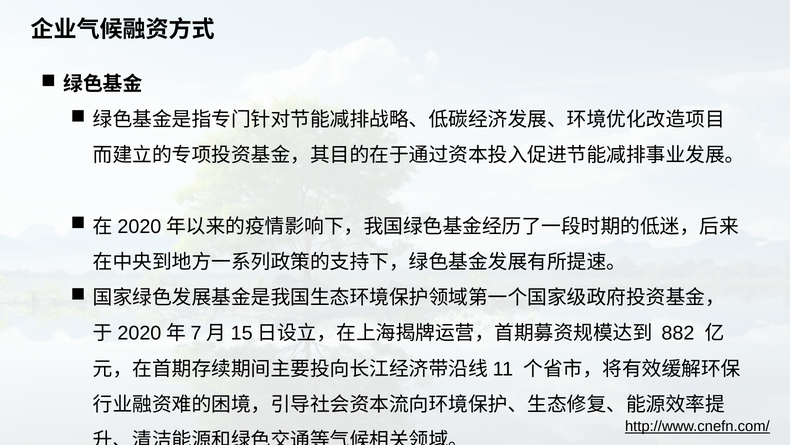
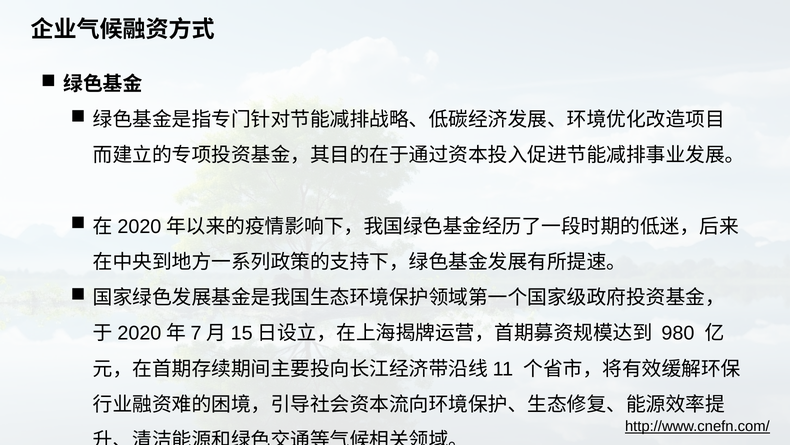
882: 882 -> 980
